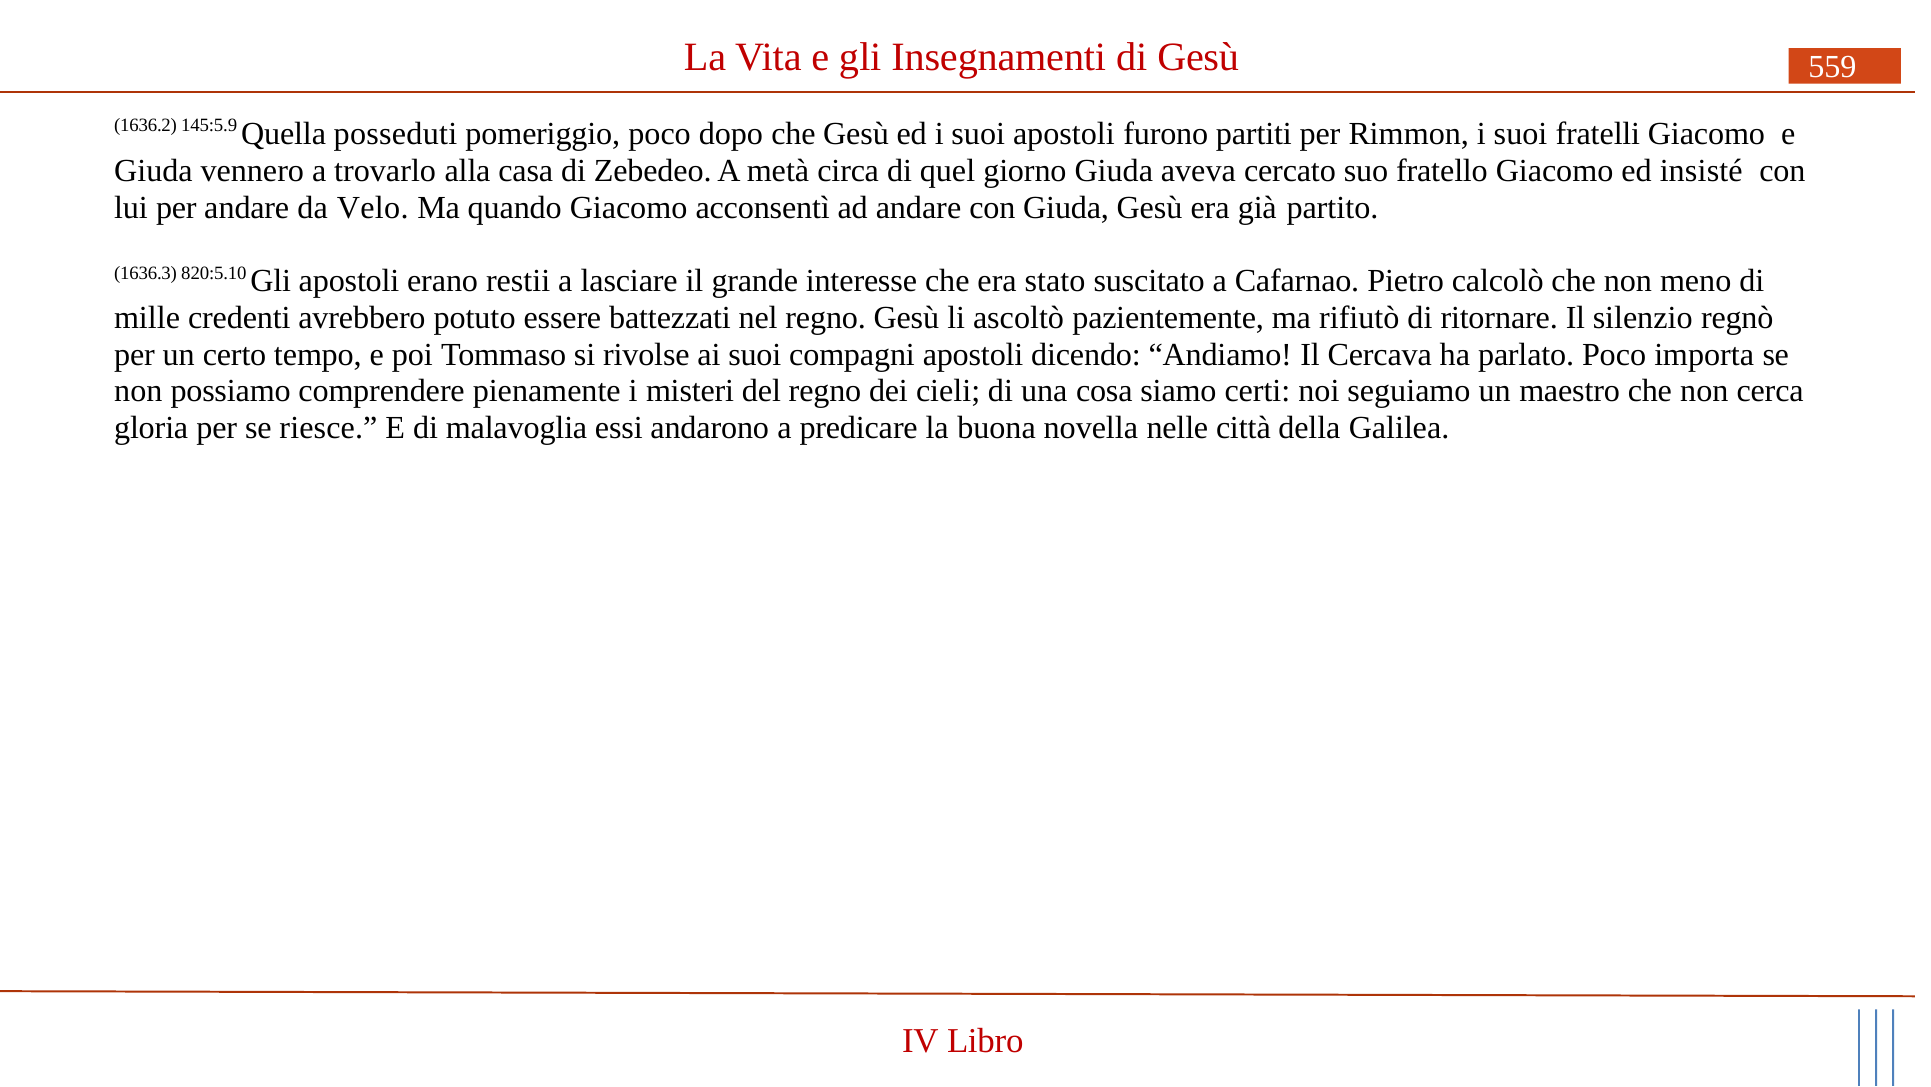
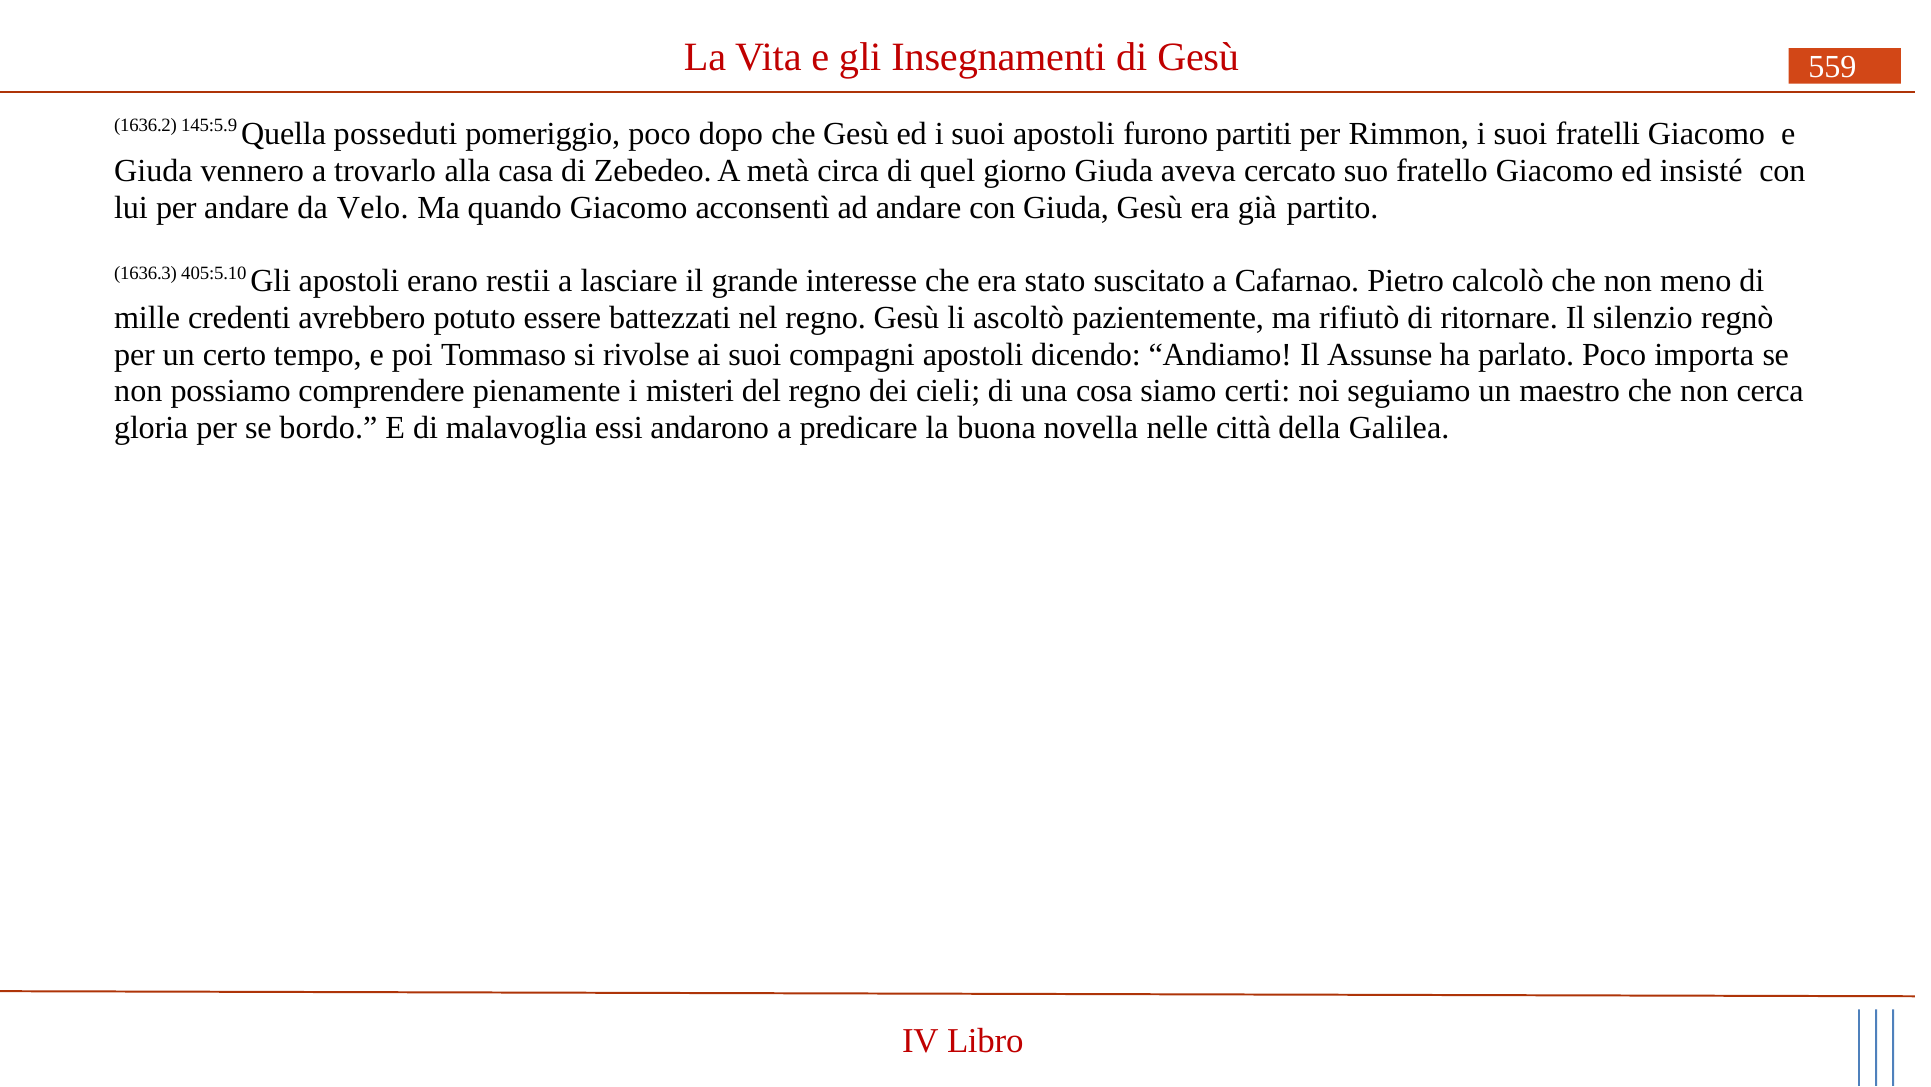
820:5.10: 820:5.10 -> 405:5.10
Cercava: Cercava -> Assunse
riesce: riesce -> bordo
